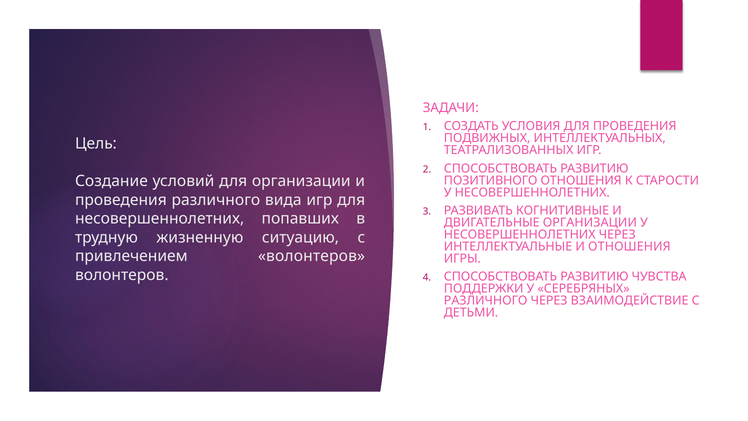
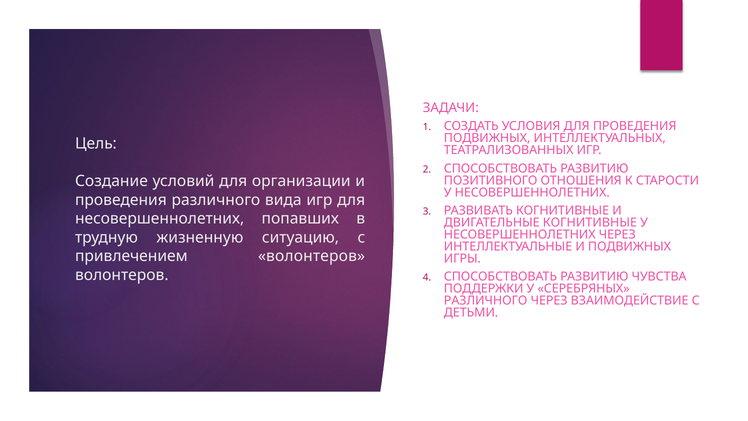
ДВИГАТЕЛЬНЫЕ ОРГАНИЗАЦИИ: ОРГАНИЗАЦИИ -> КОГНИТИВНЫЕ
И ОТНОШЕНИЯ: ОТНОШЕНИЯ -> ПОДВИЖНЫХ
